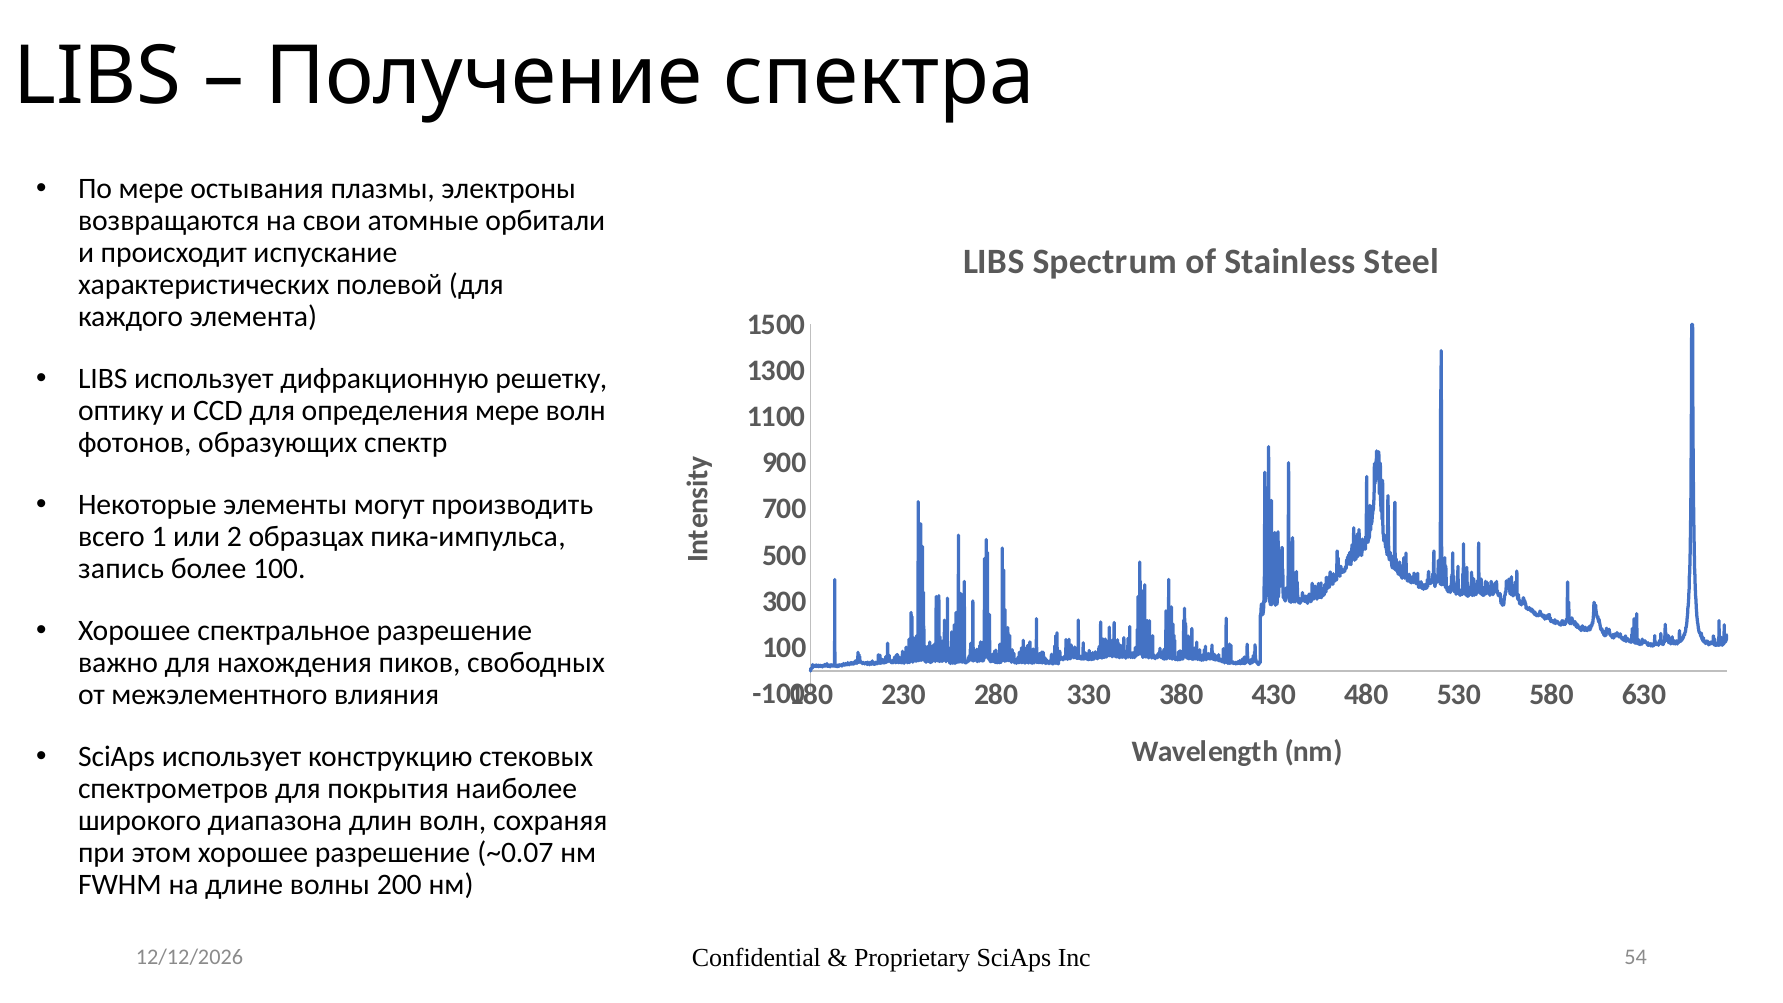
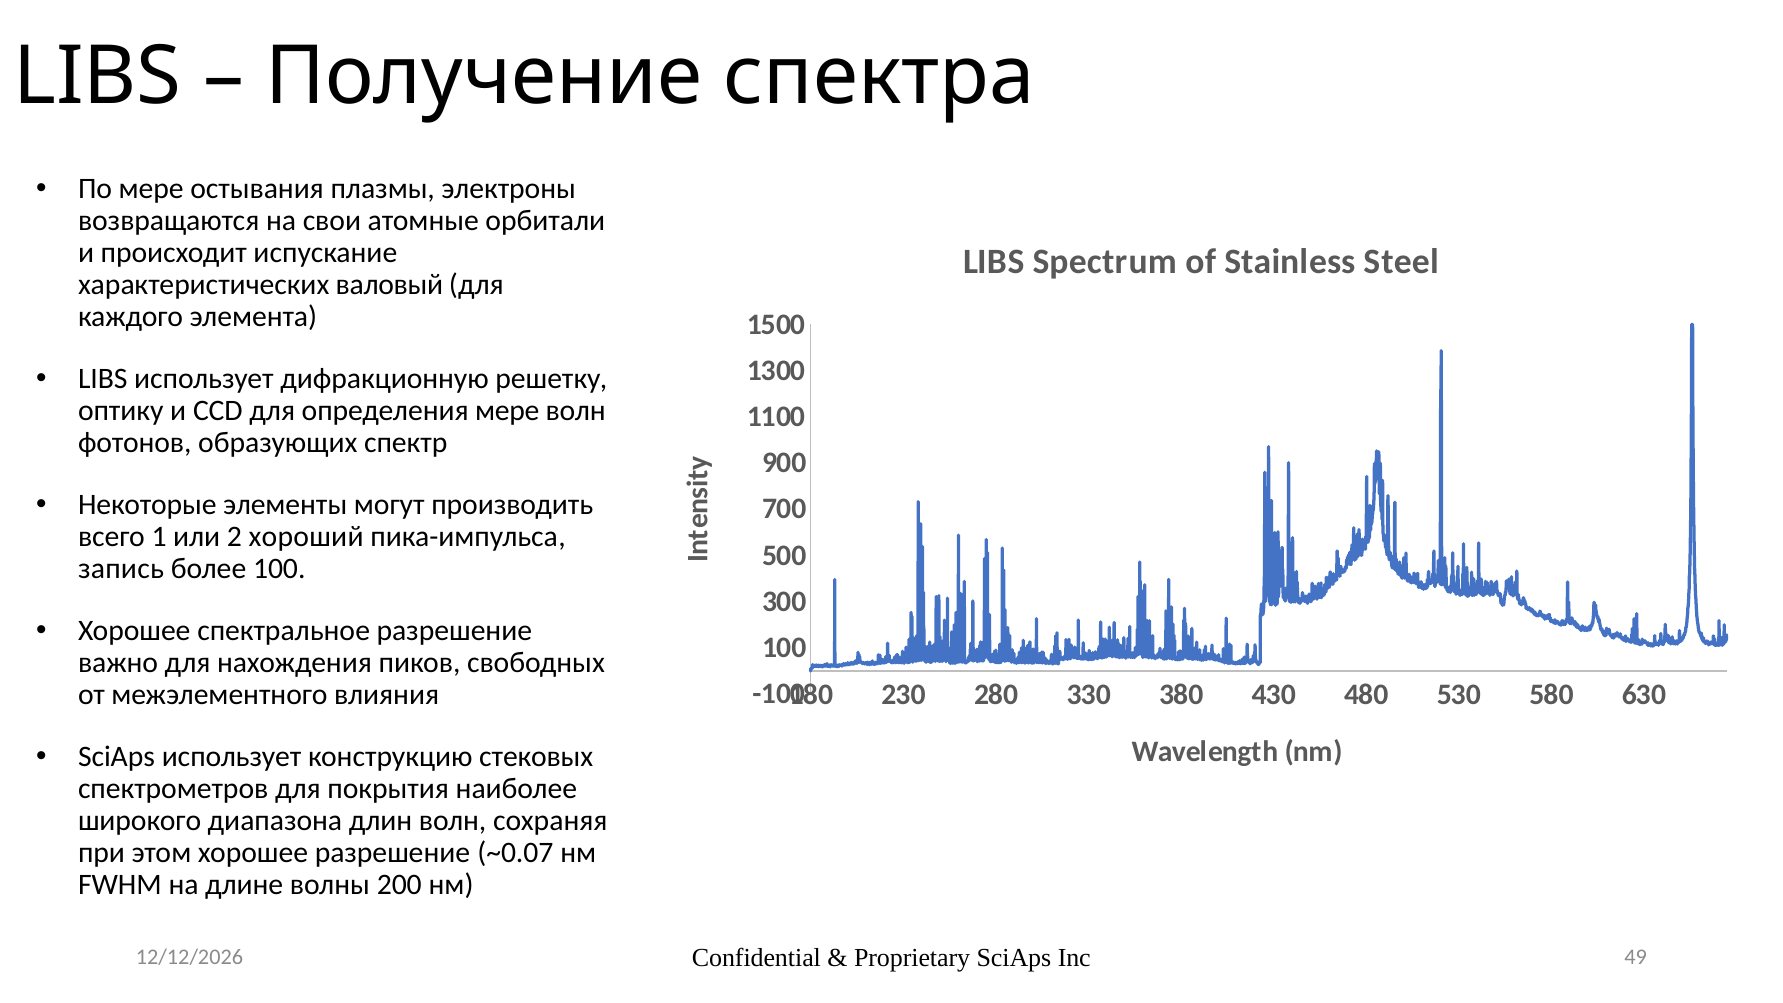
полевой: полевой -> валовый
образцах: образцах -> хороший
54: 54 -> 49
